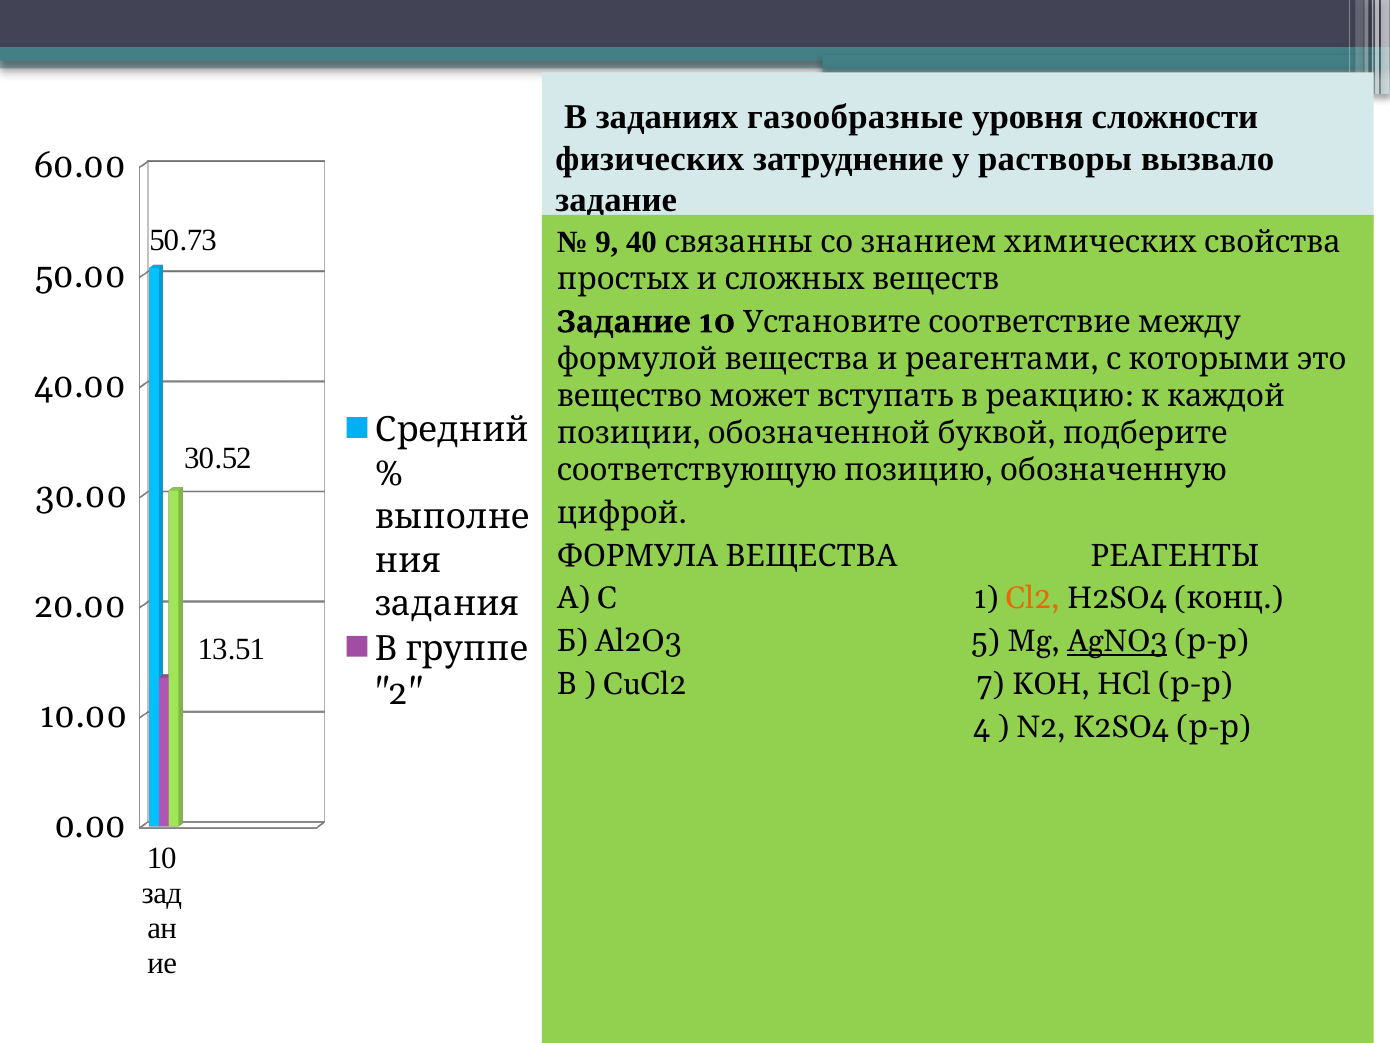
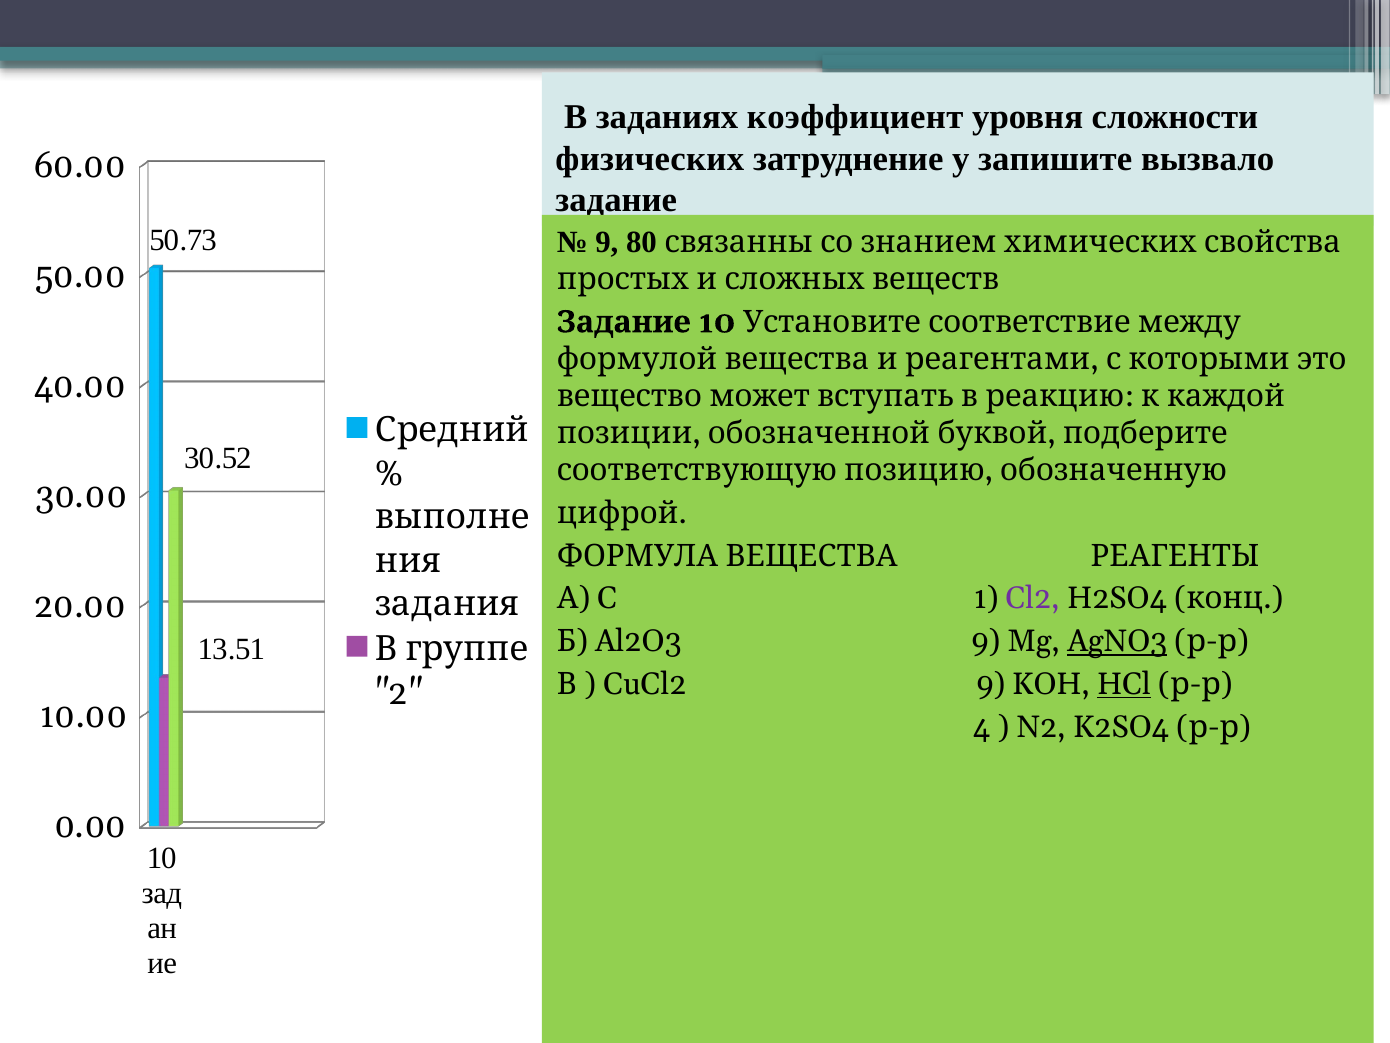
газообразные: газообразные -> коэффициент
растворы: растворы -> запишите
40: 40 -> 80
Cl2 colour: orange -> purple
Al2O3 5: 5 -> 9
CuCl2 7: 7 -> 9
HCl underline: none -> present
